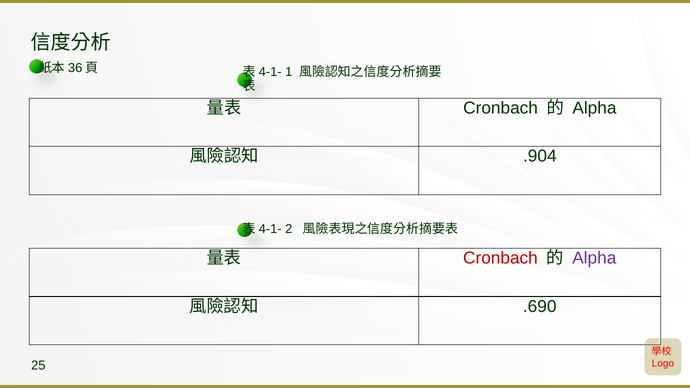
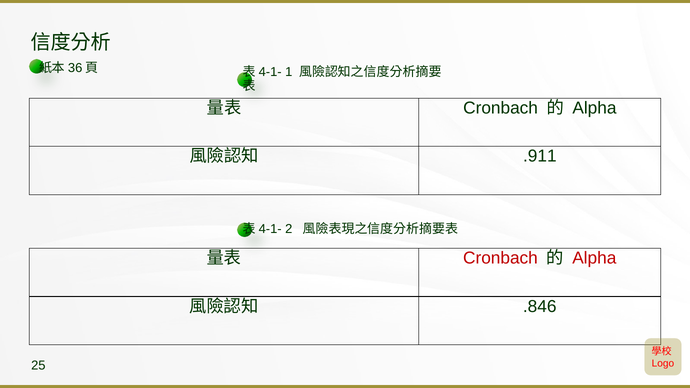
.904: .904 -> .911
Alpha at (594, 258) colour: purple -> red
.690: .690 -> .846
